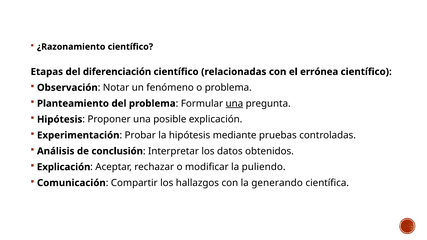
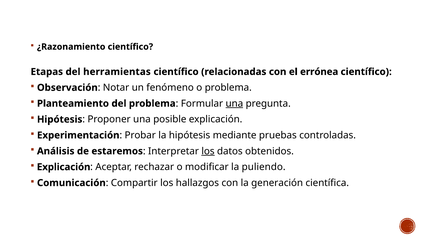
diferenciación: diferenciación -> herramientas
conclusión: conclusión -> estaremos
los at (208, 151) underline: none -> present
generando: generando -> generación
